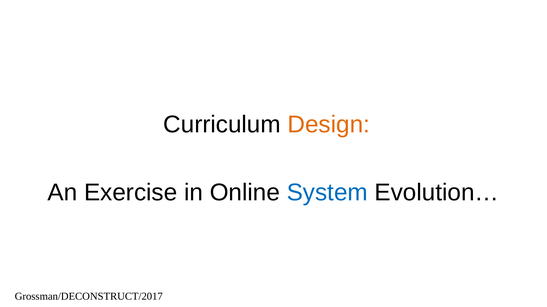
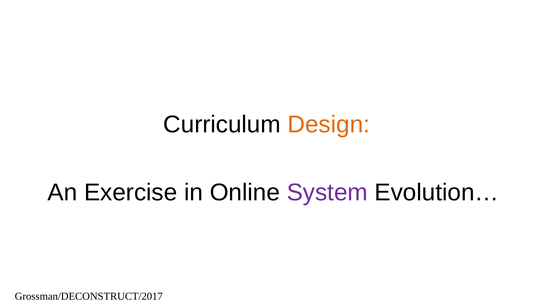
System colour: blue -> purple
